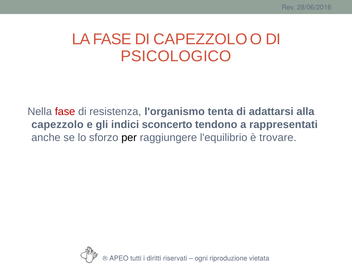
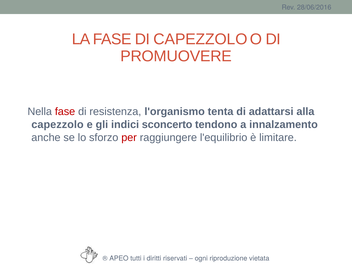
PSICOLOGICO: PSICOLOGICO -> PROMUOVERE
rappresentati: rappresentati -> innalzamento
per colour: black -> red
trovare: trovare -> limitare
